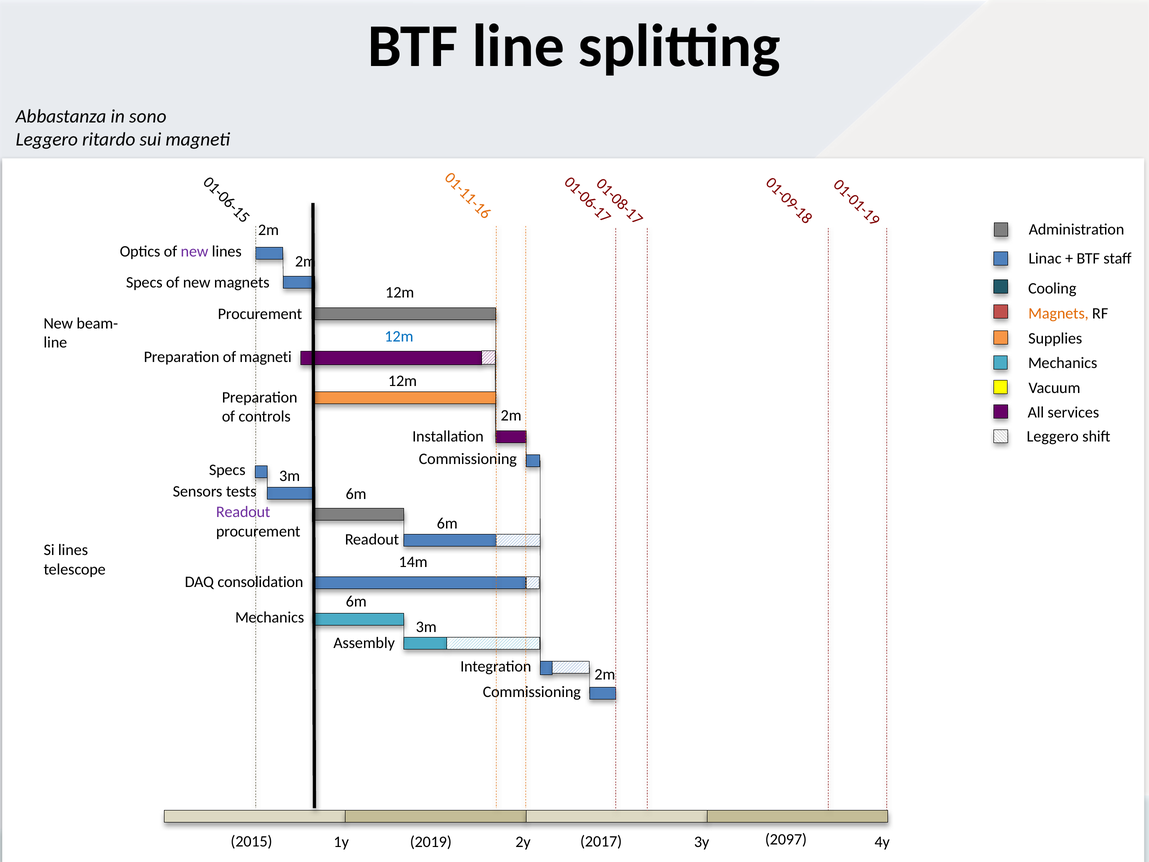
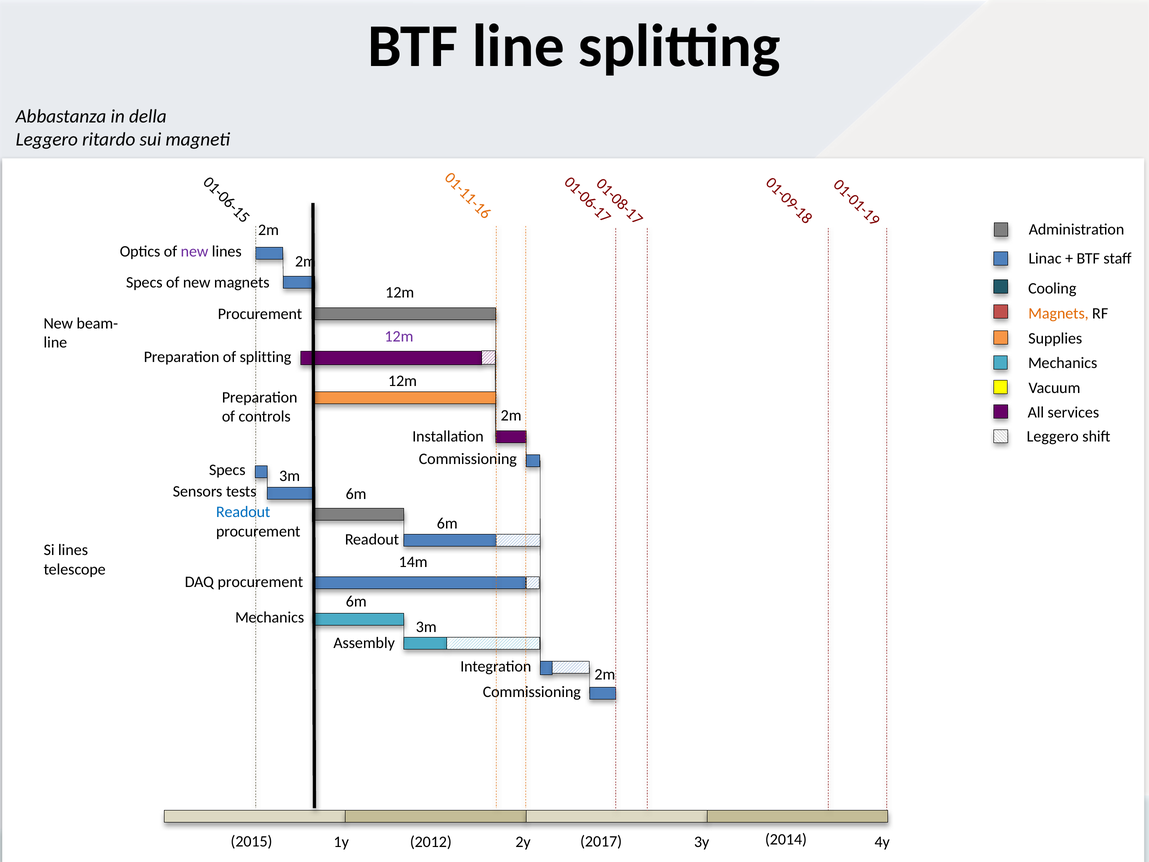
sono: sono -> della
12m at (399, 337) colour: blue -> purple
of magneti: magneti -> splitting
Readout at (243, 512) colour: purple -> blue
DAQ consolidation: consolidation -> procurement
2019: 2019 -> 2012
2097: 2097 -> 2014
